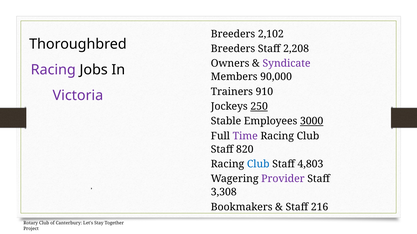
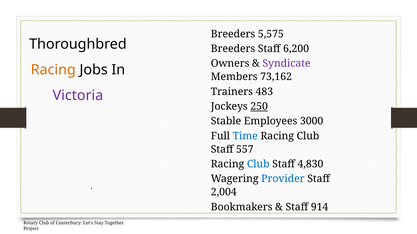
2,102: 2,102 -> 5,575
2,208: 2,208 -> 6,200
Racing at (53, 70) colour: purple -> orange
90,000: 90,000 -> 73,162
910: 910 -> 483
3000 underline: present -> none
Time colour: purple -> blue
820: 820 -> 557
4,803: 4,803 -> 4,830
Provider colour: purple -> blue
3,308: 3,308 -> 2,004
216: 216 -> 914
